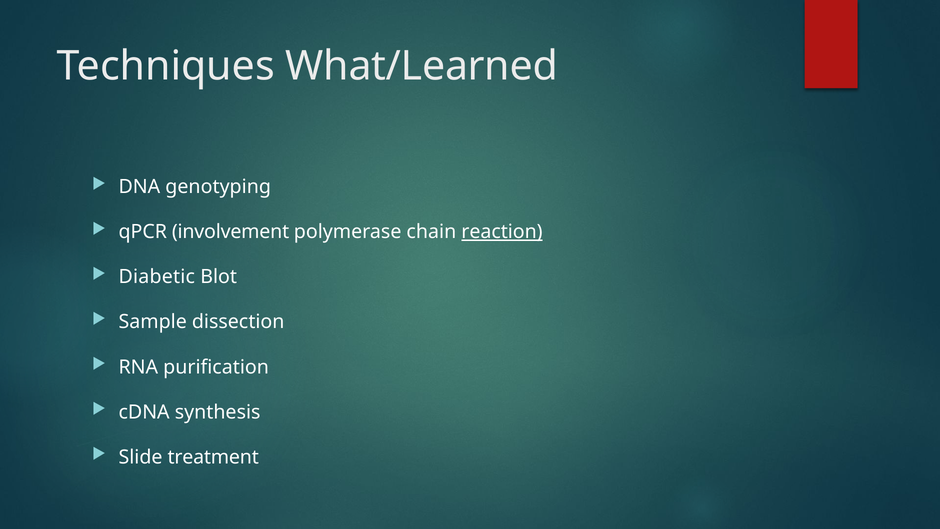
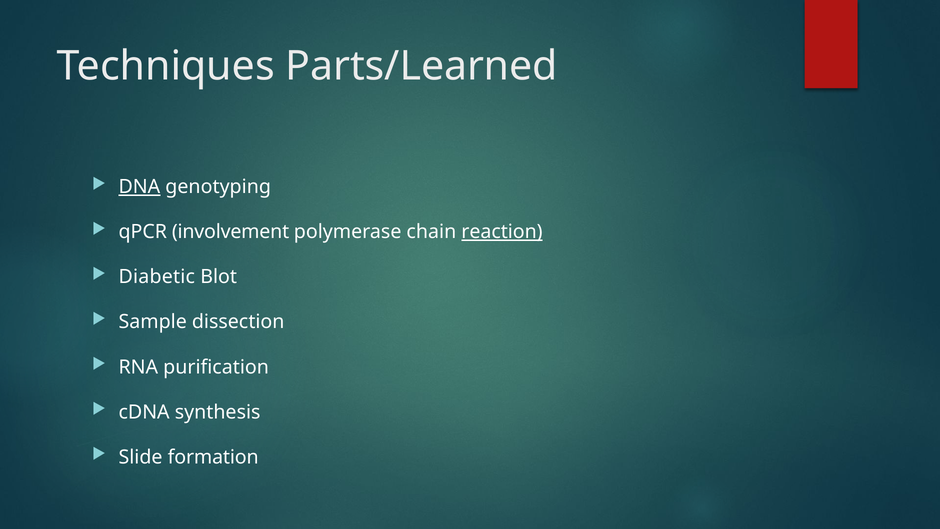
What/Learned: What/Learned -> Parts/Learned
DNA underline: none -> present
treatment: treatment -> formation
